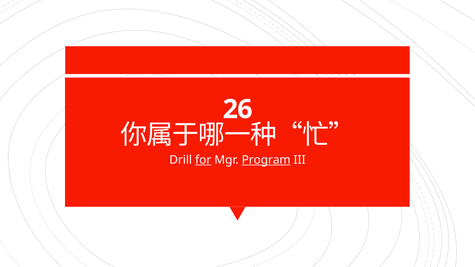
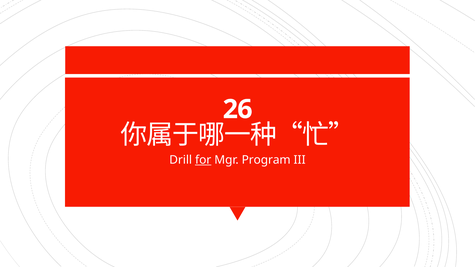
Program underline: present -> none
